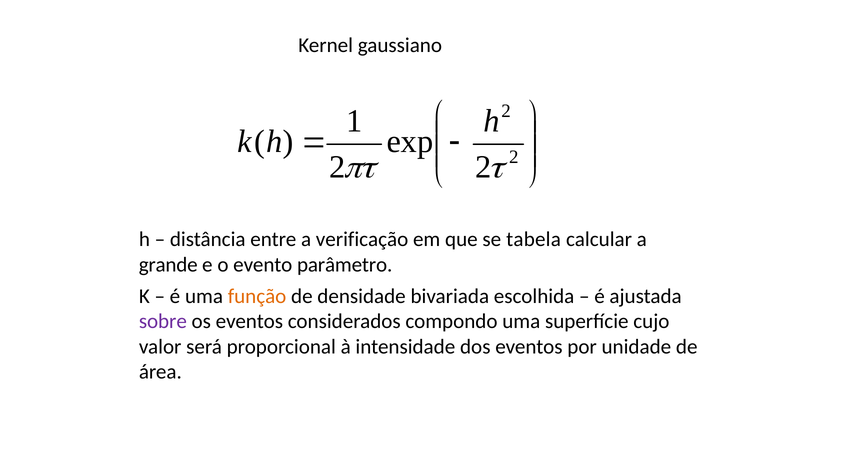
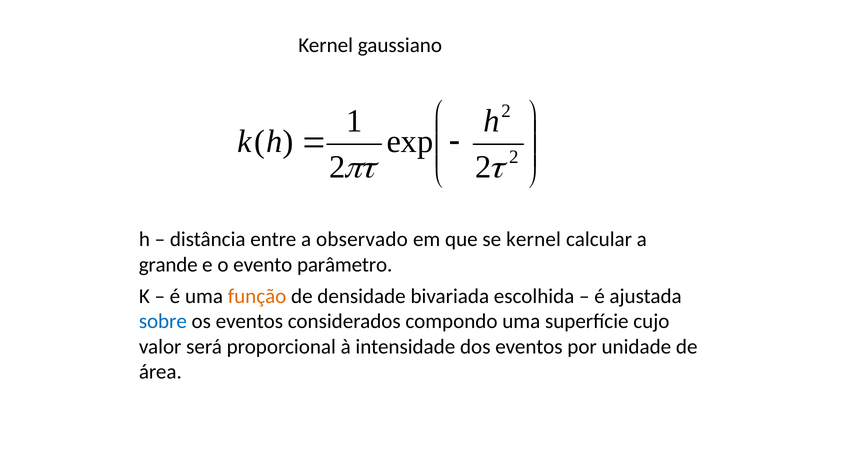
verificação: verificação -> observado
se tabela: tabela -> kernel
sobre colour: purple -> blue
